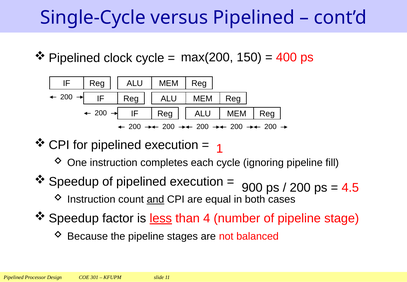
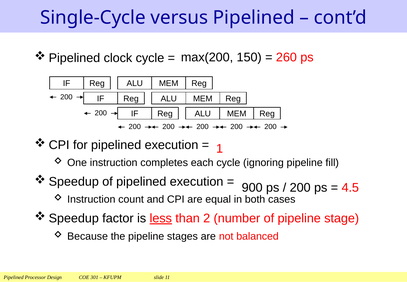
400: 400 -> 260
and underline: present -> none
4: 4 -> 2
